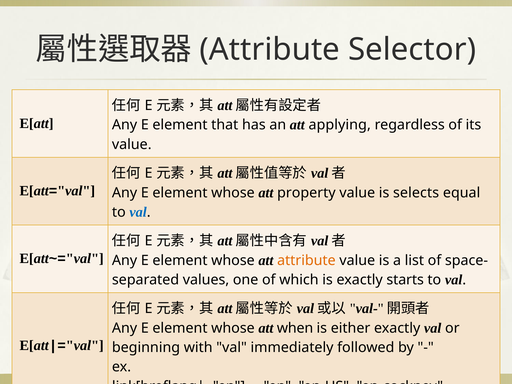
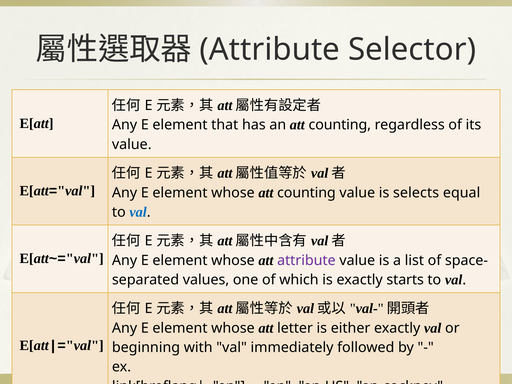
an att applying: applying -> counting
whose att property: property -> counting
attribute at (306, 260) colour: orange -> purple
when: when -> letter
